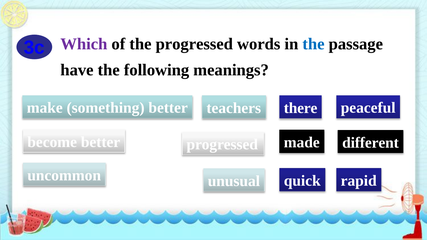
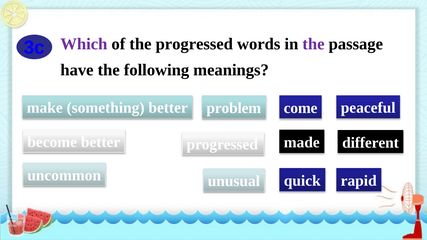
the at (313, 44) colour: blue -> purple
there: there -> come
teachers: teachers -> problem
